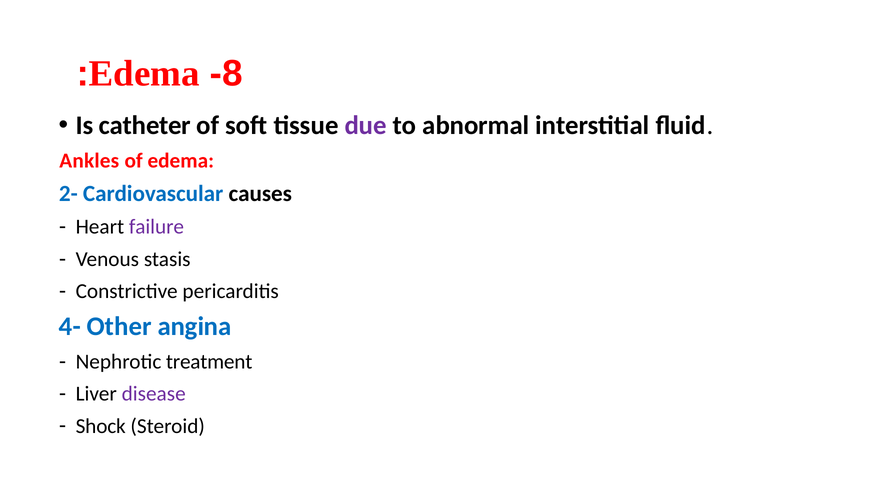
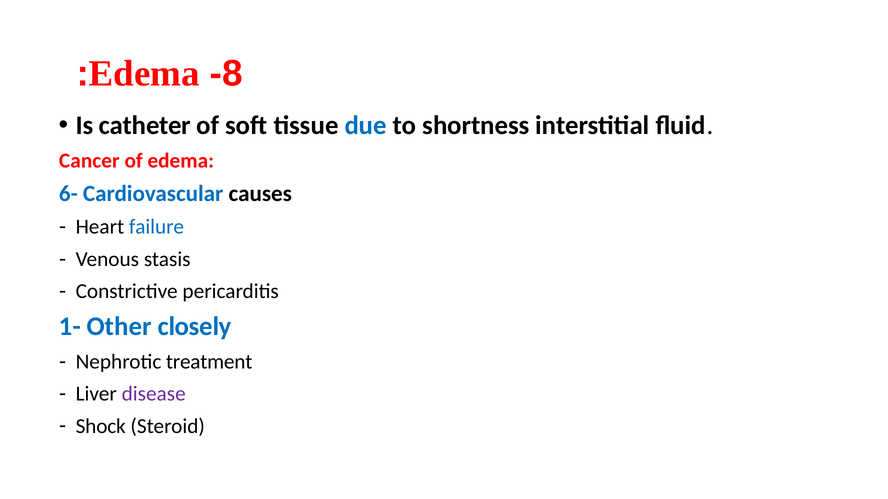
due colour: purple -> blue
abnormal: abnormal -> shortness
Ankles: Ankles -> Cancer
2-: 2- -> 6-
failure colour: purple -> blue
4-: 4- -> 1-
angina: angina -> closely
